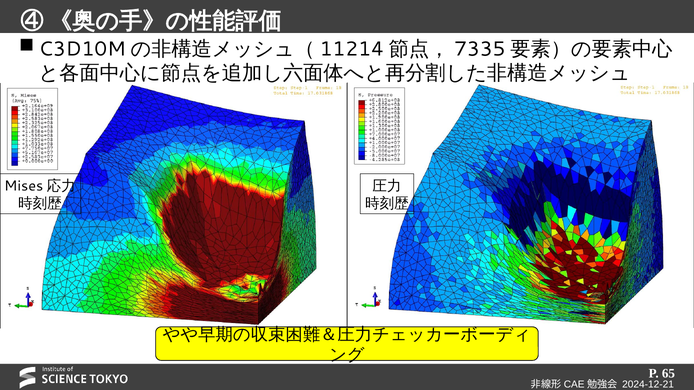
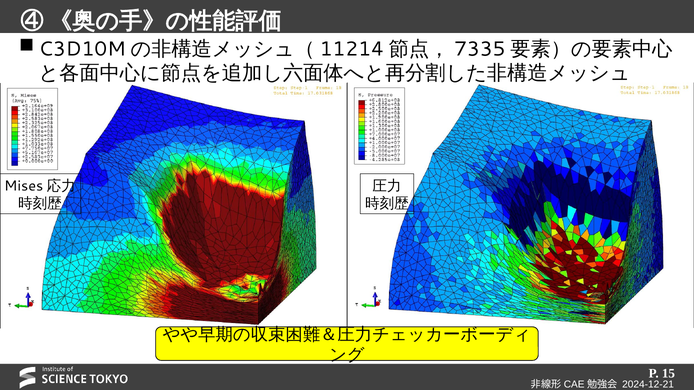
65: 65 -> 15
